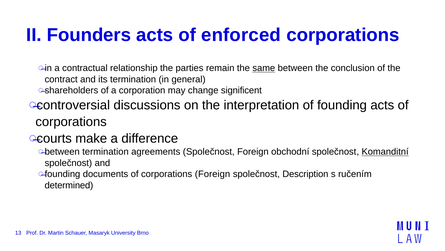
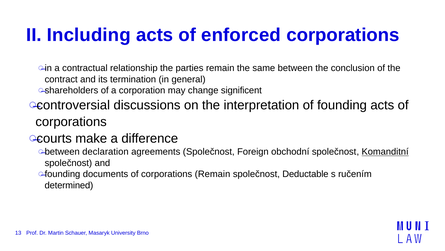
Founders: Founders -> Including
same underline: present -> none
termination at (105, 151): termination -> declaration
corporations Foreign: Foreign -> Remain
Description: Description -> Deductable
